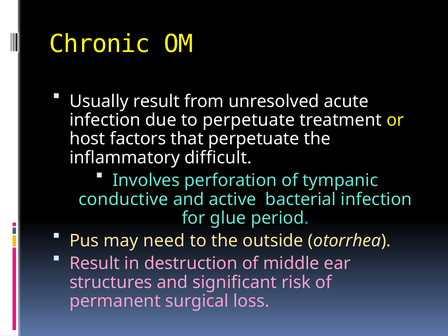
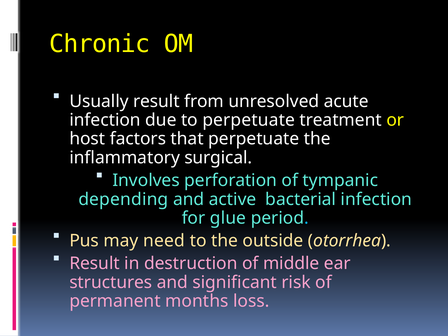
difficult: difficult -> surgical
conductive: conductive -> depending
surgical: surgical -> months
